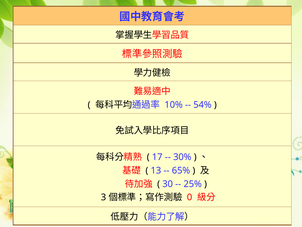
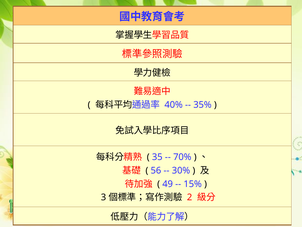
10%: 10% -> 40%
54%: 54% -> 35%
17: 17 -> 35
30%: 30% -> 70%
13: 13 -> 56
65%: 65% -> 30%
30: 30 -> 49
25%: 25% -> 15%
0: 0 -> 2
